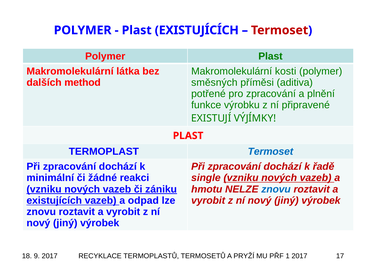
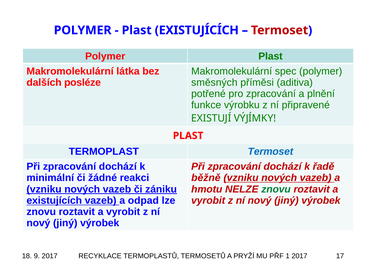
kosti: kosti -> spec
method: method -> posléze
single: single -> běžně
znovu at (276, 190) colour: blue -> green
